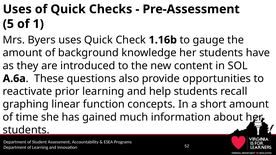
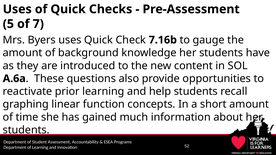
1: 1 -> 7
1.16b: 1.16b -> 7.16b
